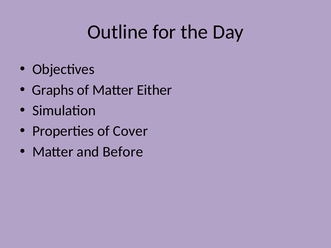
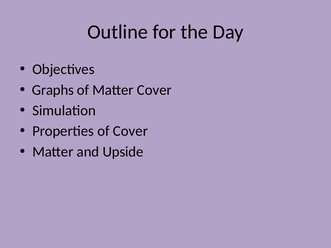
Matter Either: Either -> Cover
Before: Before -> Upside
